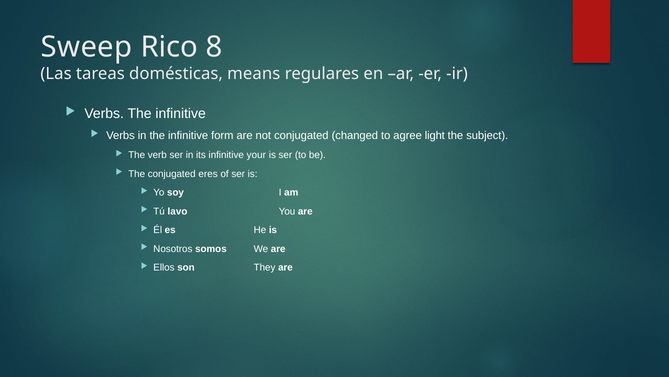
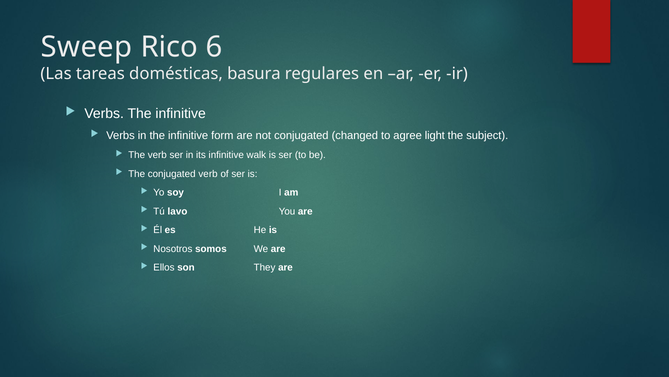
8: 8 -> 6
means: means -> basura
your: your -> walk
conjugated eres: eres -> verb
